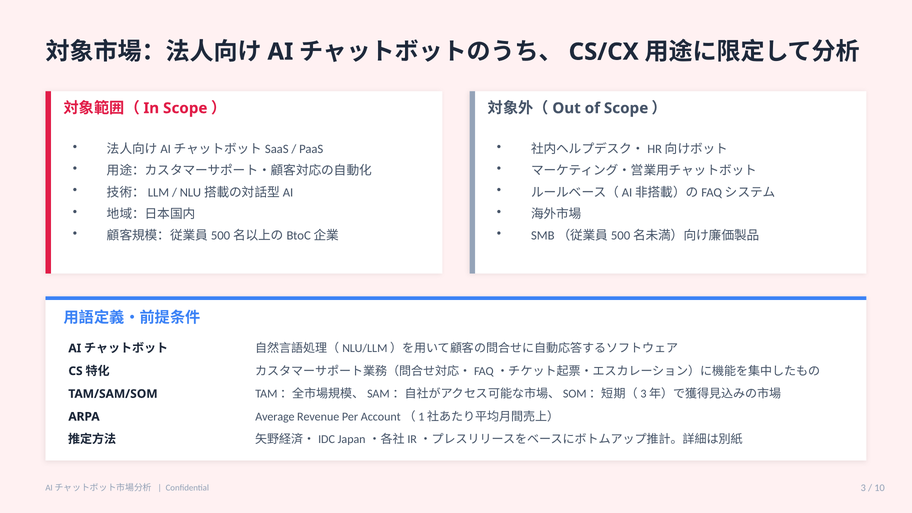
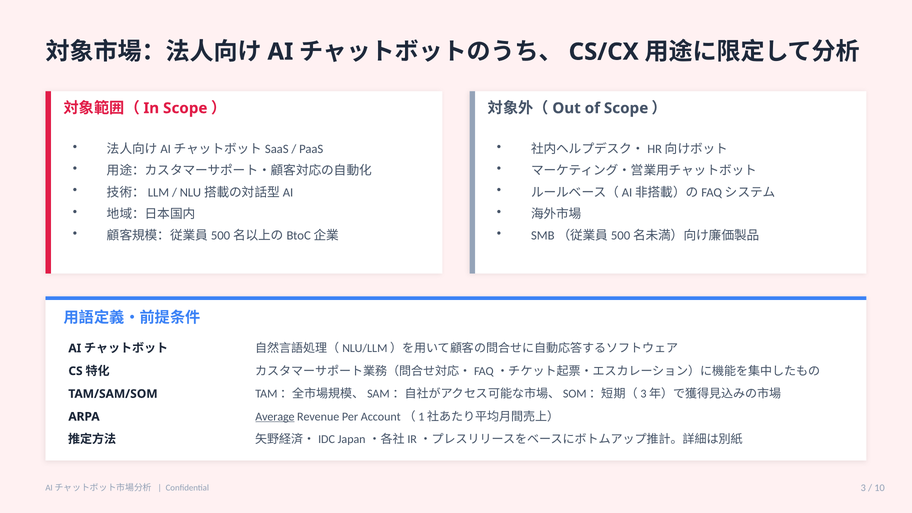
Average underline: none -> present
